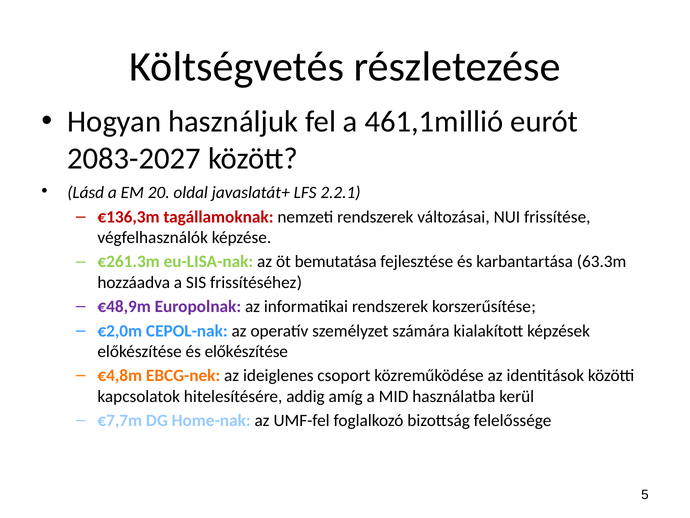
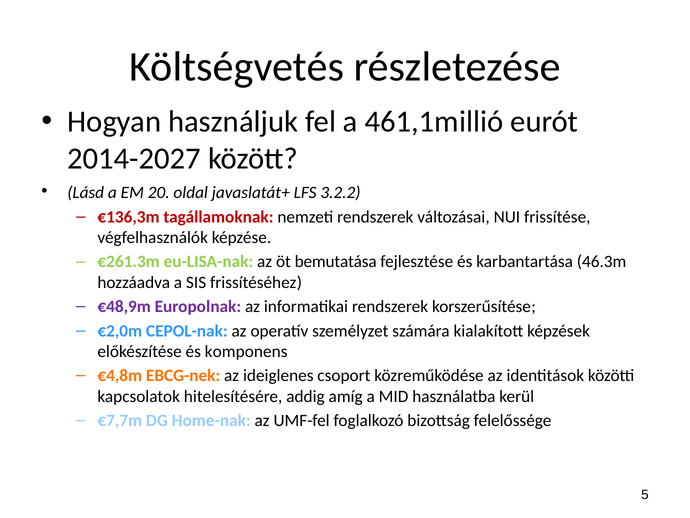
2083-2027: 2083-2027 -> 2014-2027
2.2.1: 2.2.1 -> 3.2.2
63.3m: 63.3m -> 46.3m
és előkészítése: előkészítése -> komponens
